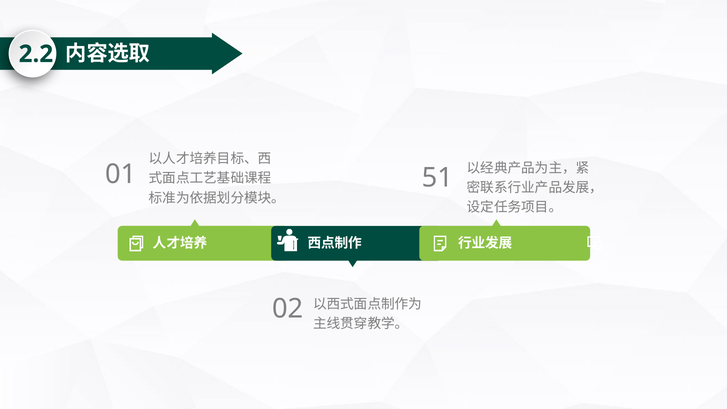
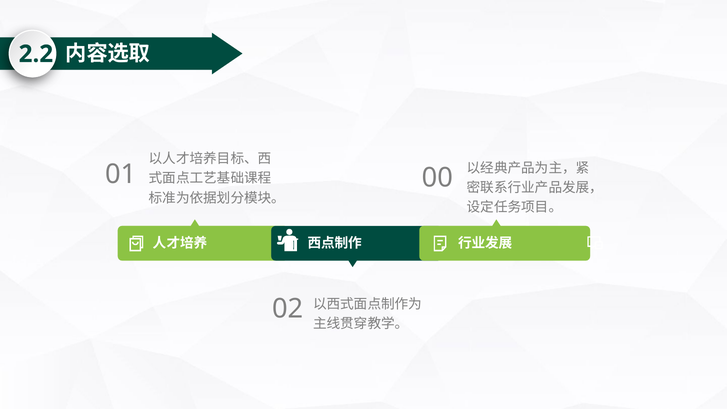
51: 51 -> 00
